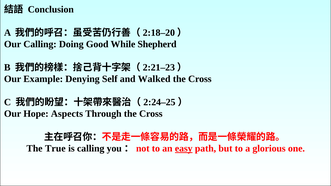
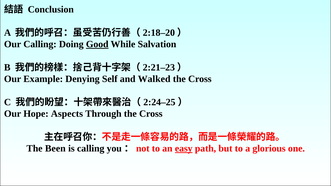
Good underline: none -> present
Shepherd: Shepherd -> Salvation
True: True -> Been
